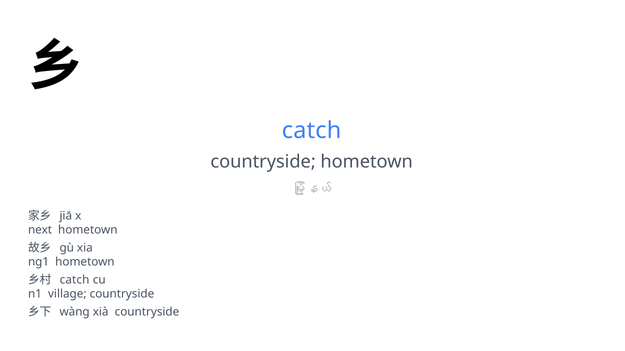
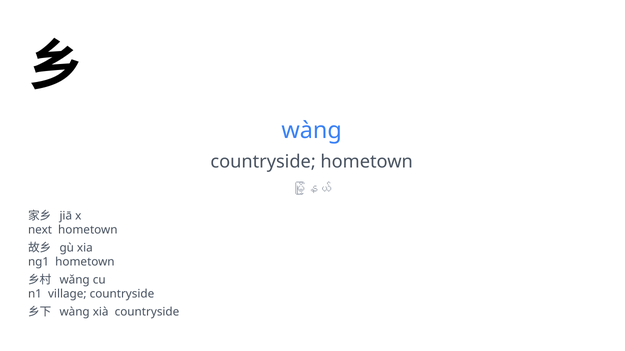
catch at (312, 130): catch -> wàng
catch at (75, 280): catch -> wǎng
